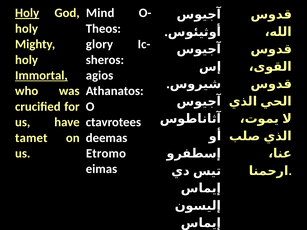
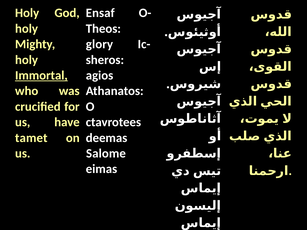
Holy at (27, 13) underline: present -> none
Mind: Mind -> Ensaf
Etromo: Etromo -> Salome
